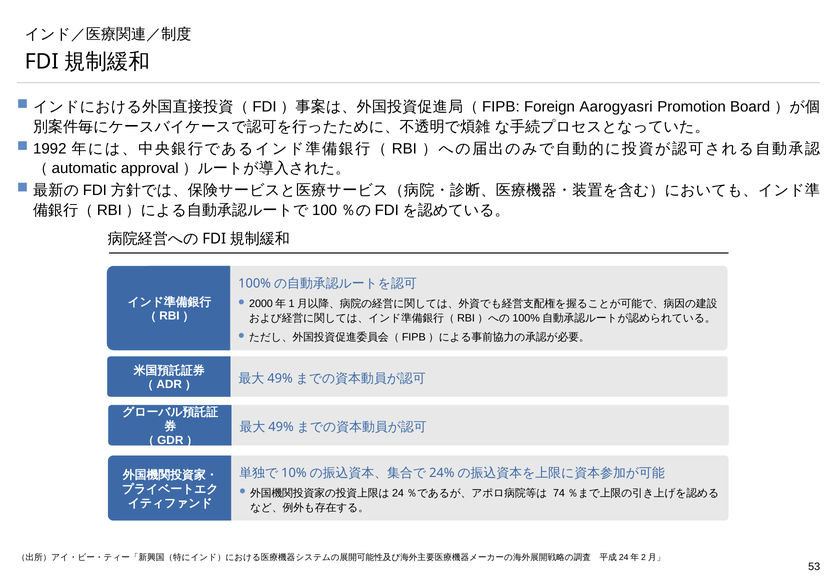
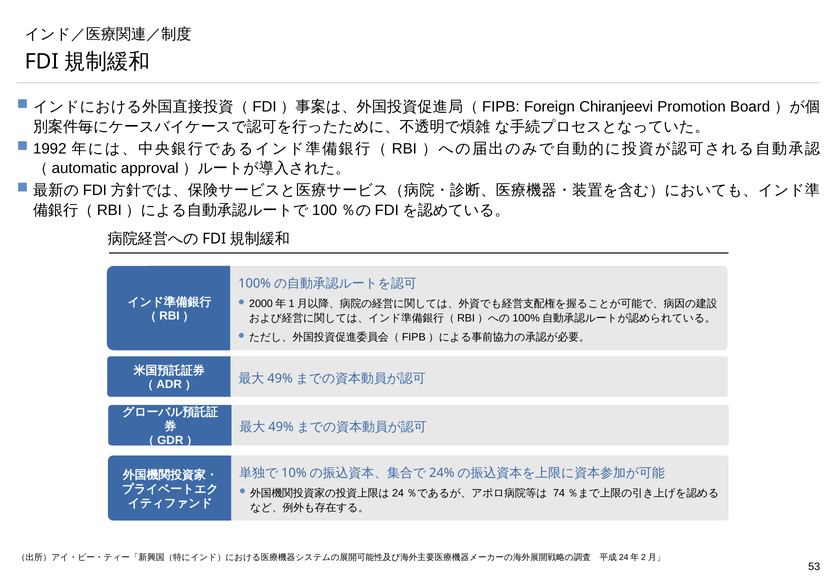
Aarogyasri: Aarogyasri -> Chiranjeevi
